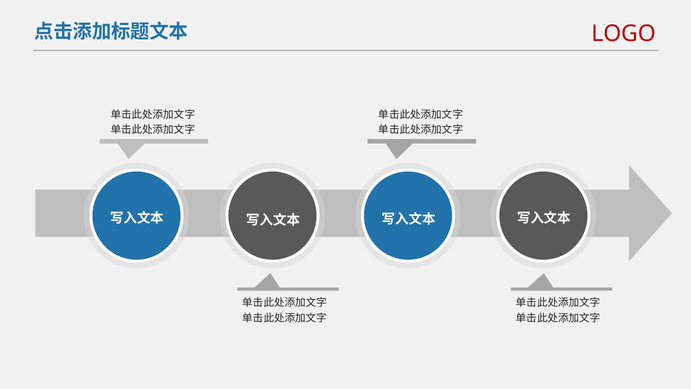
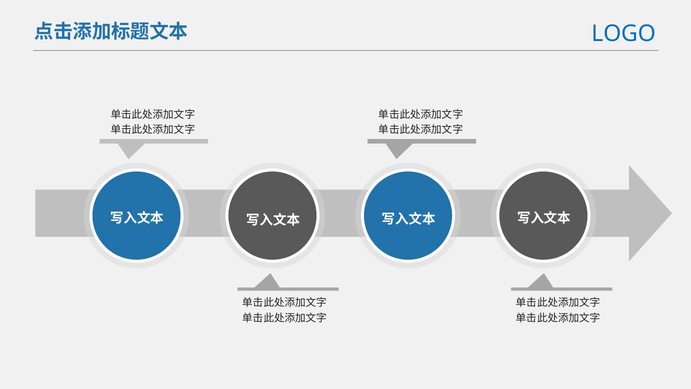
LOGO colour: red -> blue
